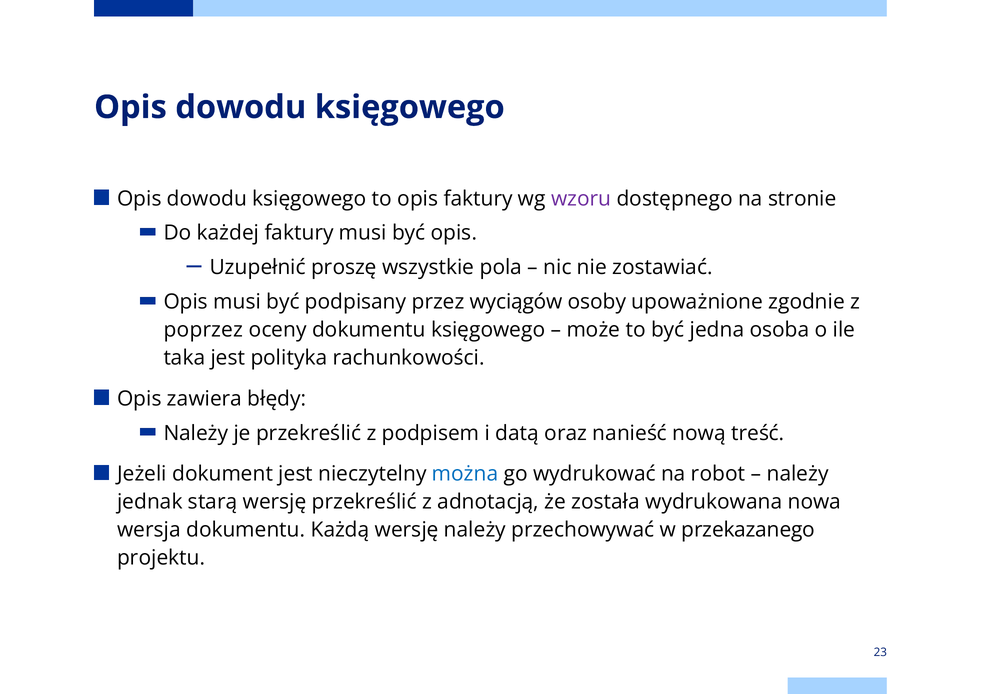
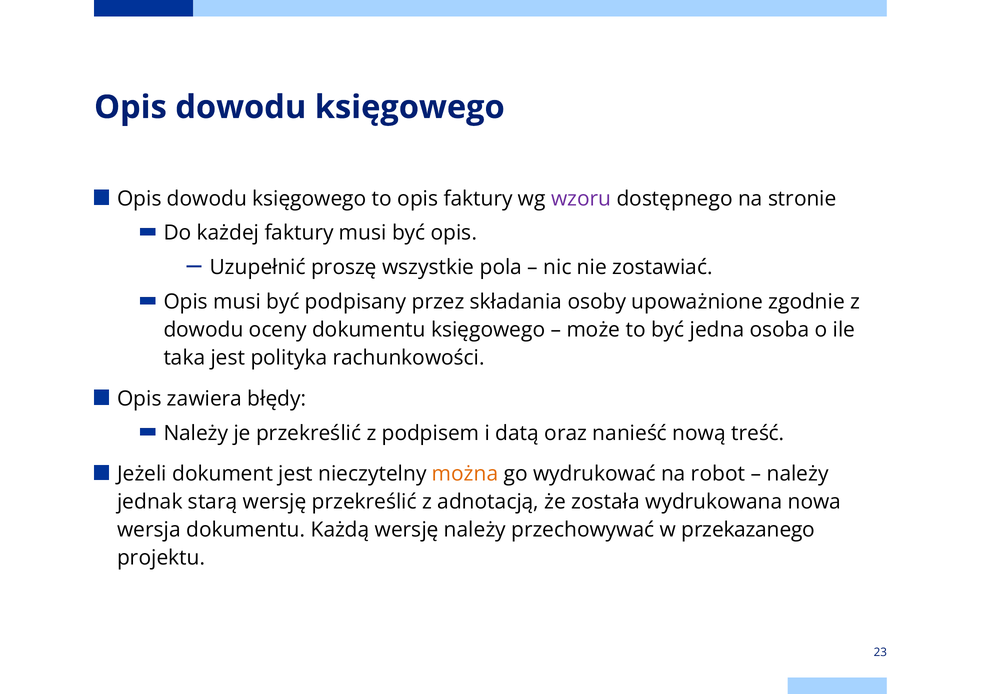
wyciągów: wyciągów -> składania
poprzez at (203, 330): poprzez -> dowodu
można colour: blue -> orange
